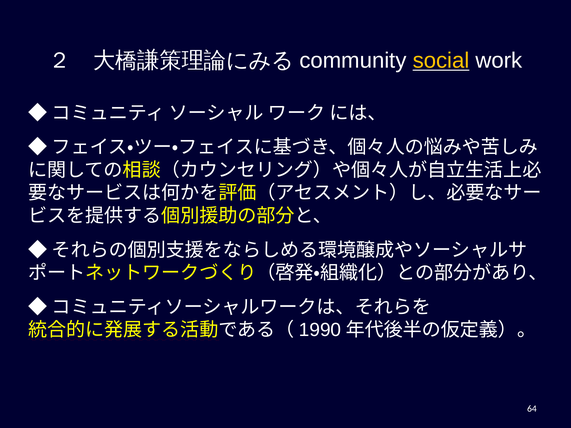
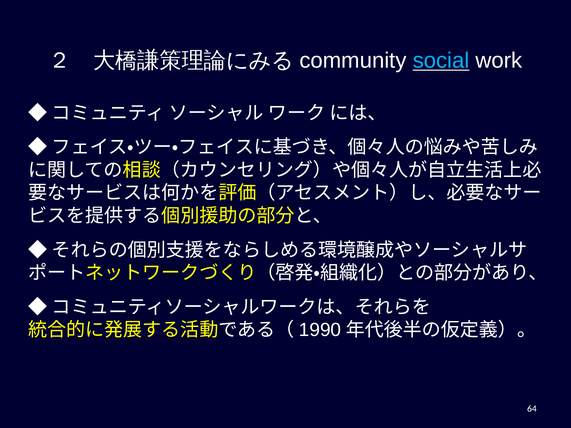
social colour: yellow -> light blue
